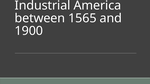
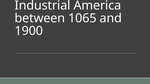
1565: 1565 -> 1065
